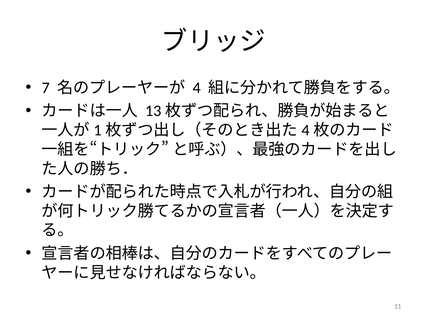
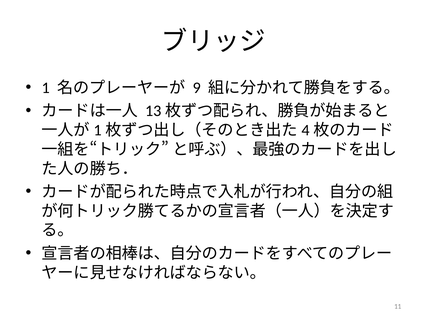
7: 7 -> 1
4: 4 -> 9
